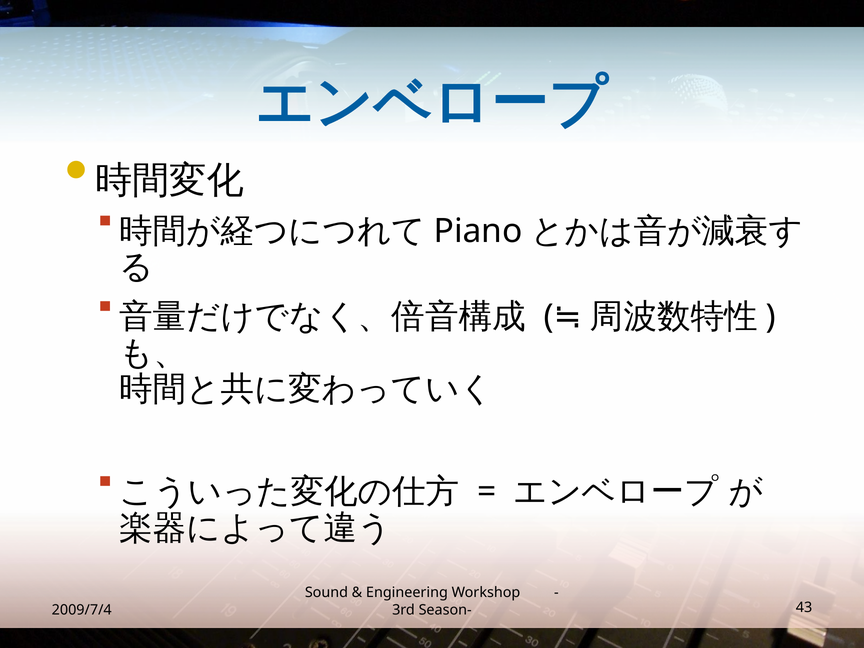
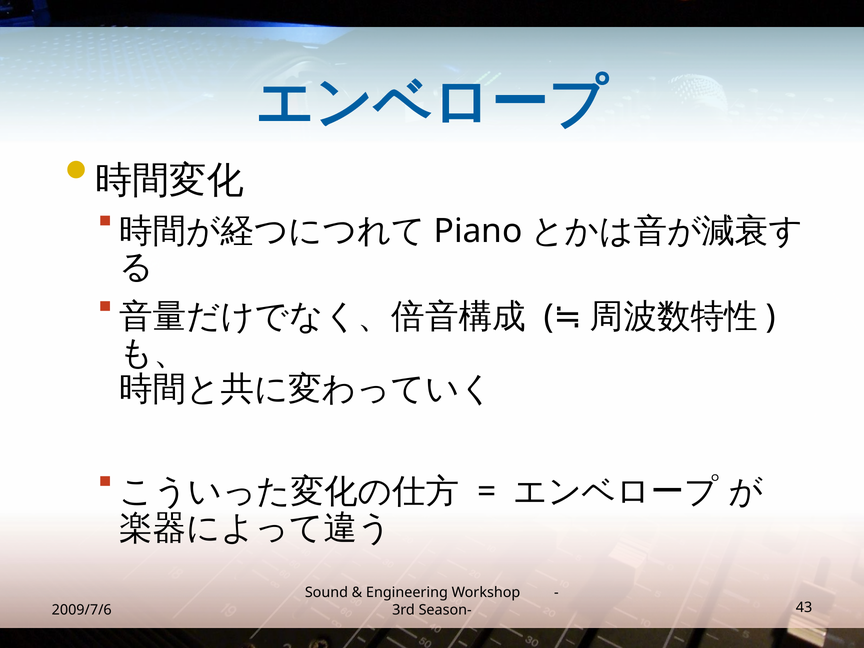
2009/7/4: 2009/7/4 -> 2009/7/6
